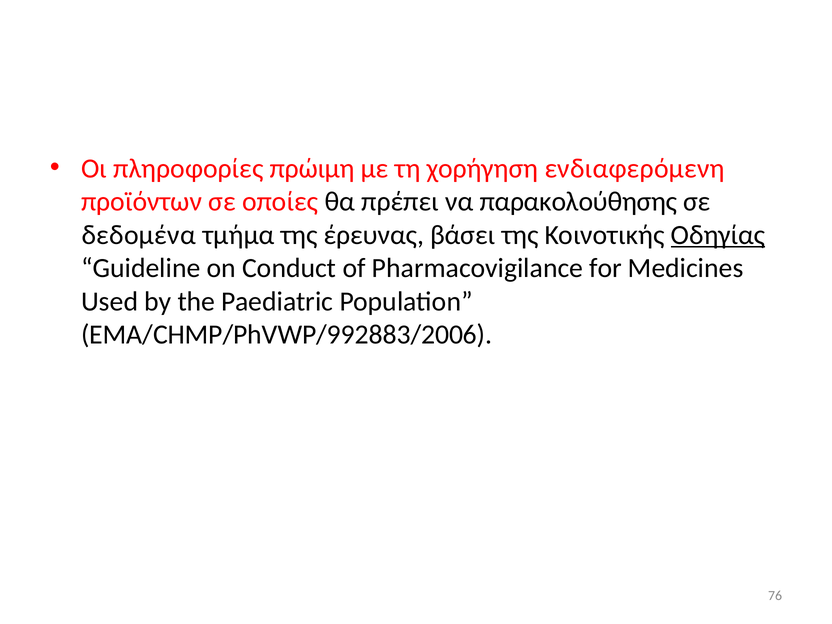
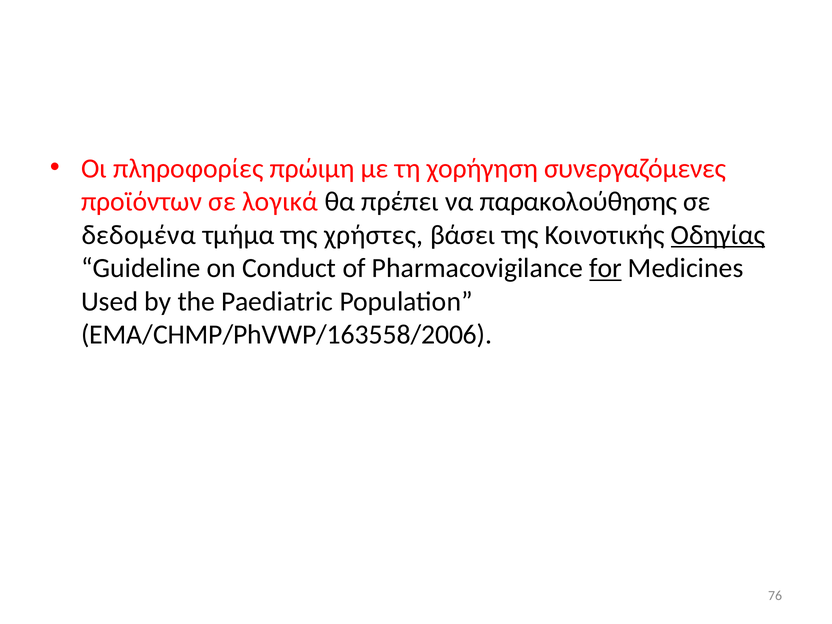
ενδιαφερόμενη: ενδιαφερόμενη -> συνεργαζόμενες
οποίες: οποίες -> λογικά
έρευνας: έρευνας -> χρήστες
for underline: none -> present
EMA/CHMP/PhVWP/992883/2006: EMA/CHMP/PhVWP/992883/2006 -> EMA/CHMP/PhVWP/163558/2006
